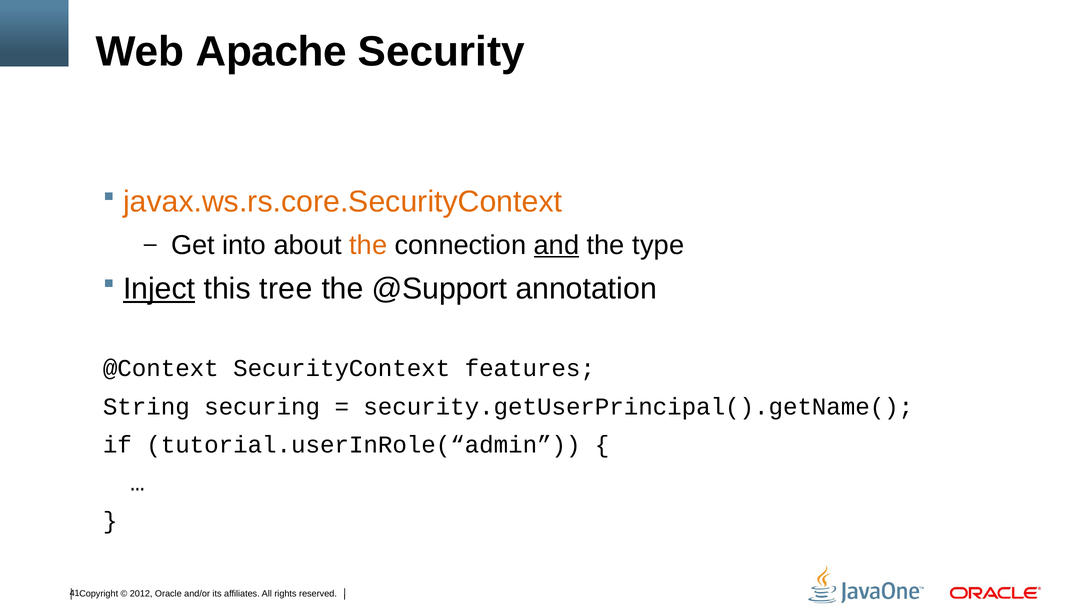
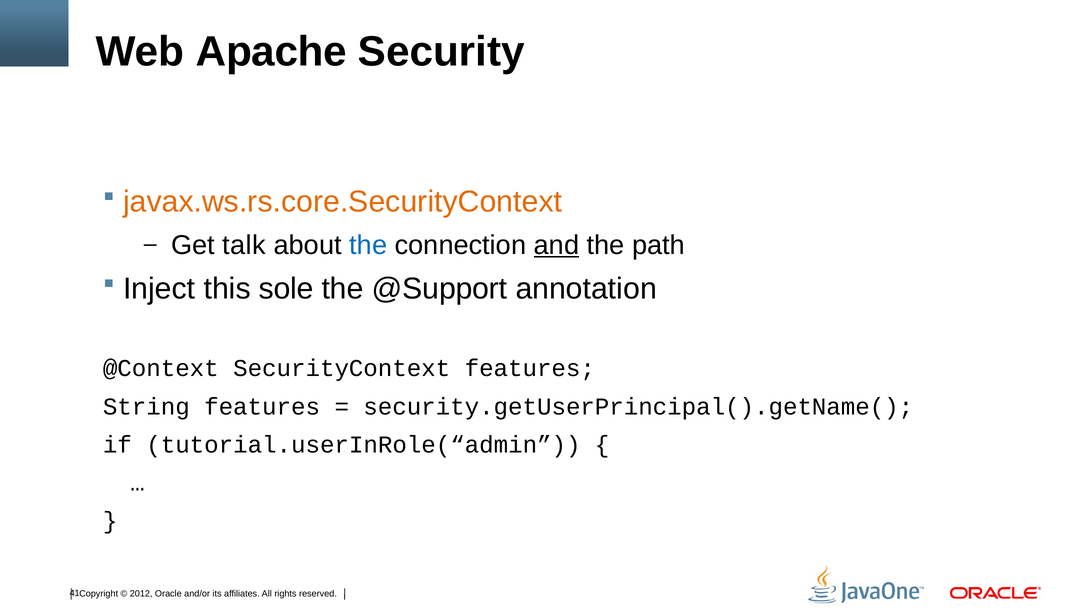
into: into -> talk
the at (368, 245) colour: orange -> blue
type: type -> path
Inject underline: present -> none
tree: tree -> sole
String securing: securing -> features
